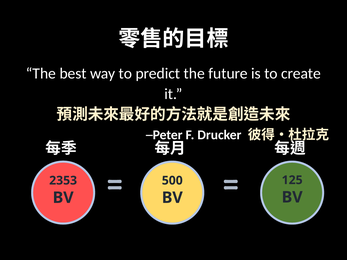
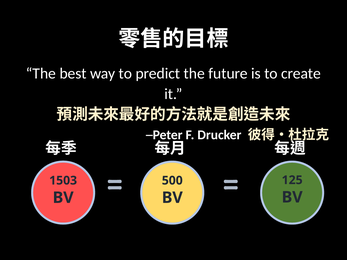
2353: 2353 -> 1503
